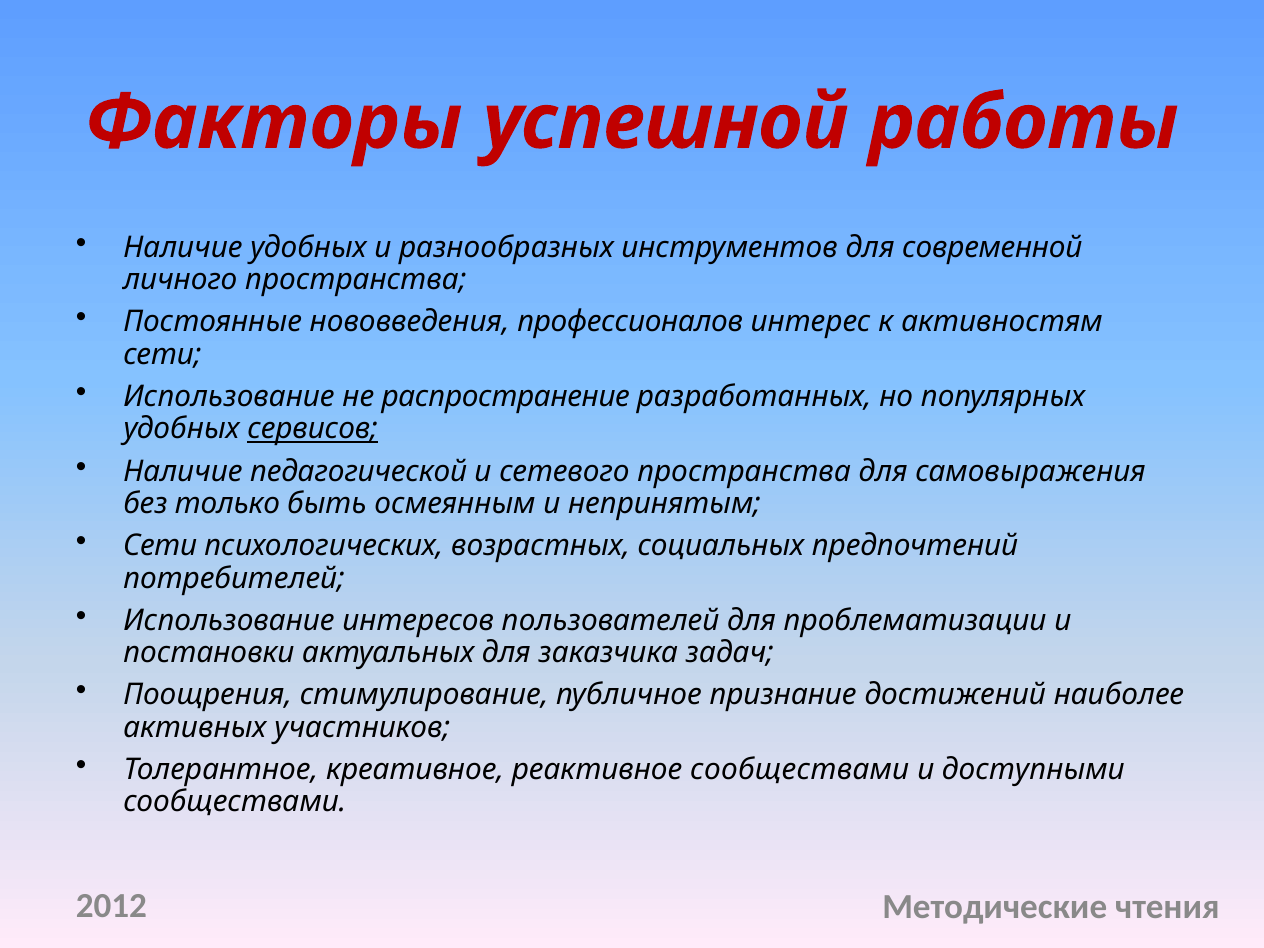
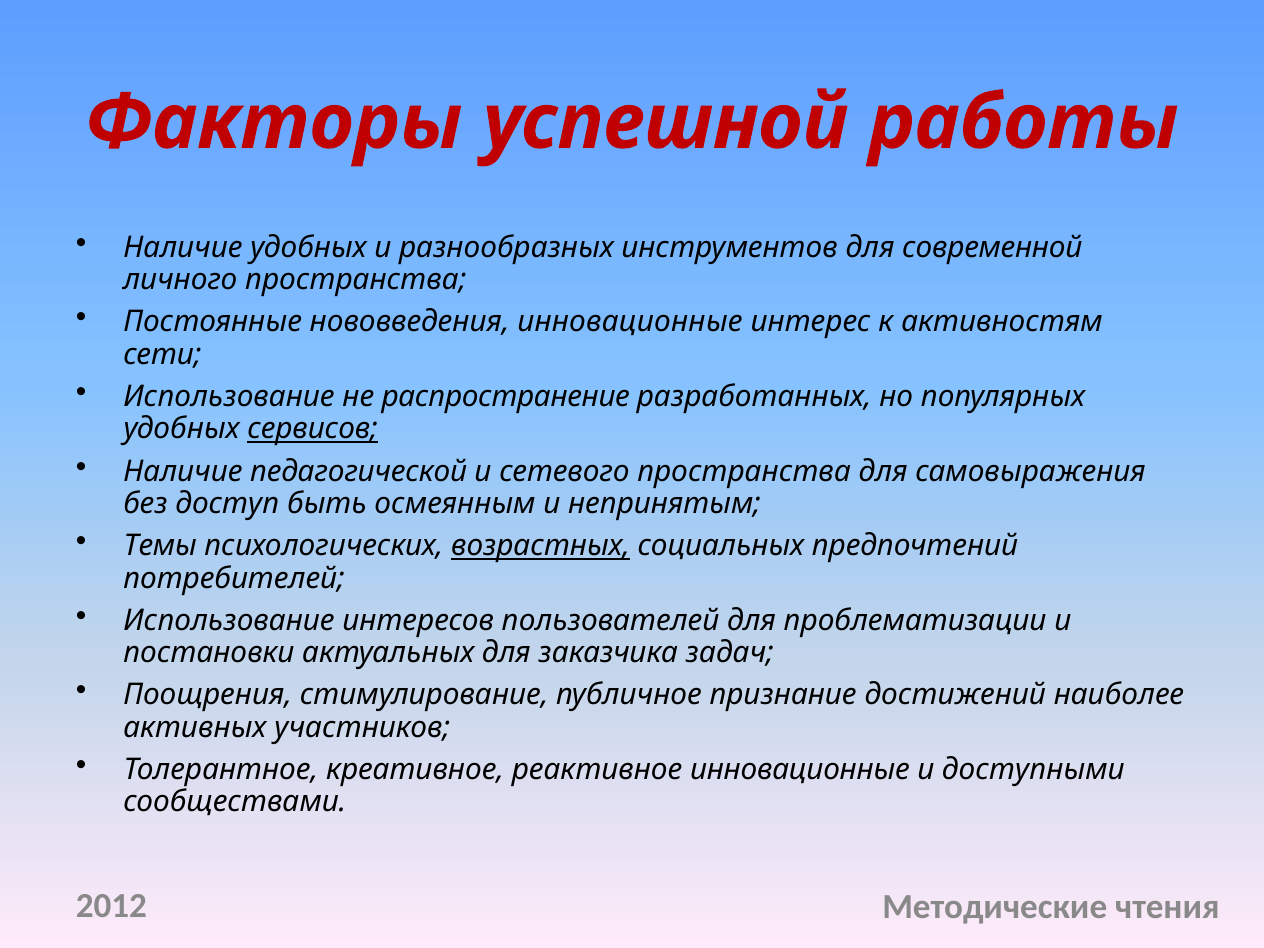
нововведения профессионалов: профессионалов -> инновационные
только: только -> доступ
Сети at (160, 546): Сети -> Темы
возрастных underline: none -> present
реактивное сообществами: сообществами -> инновационные
